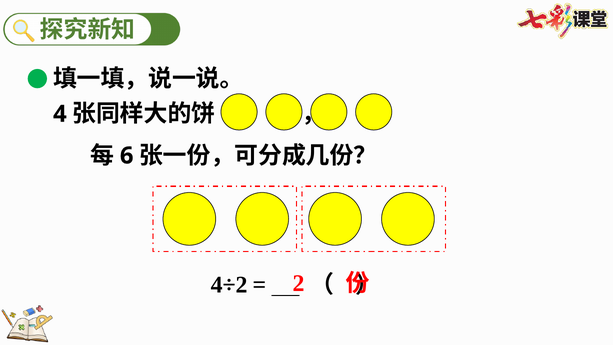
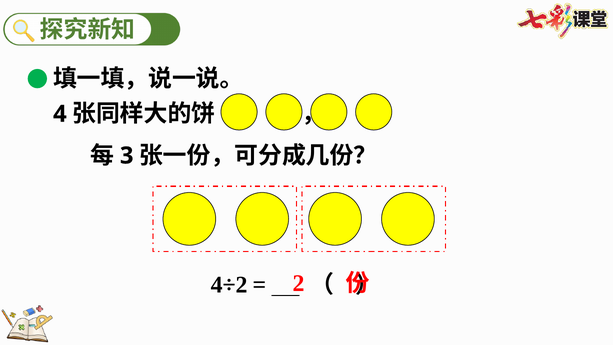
6: 6 -> 3
